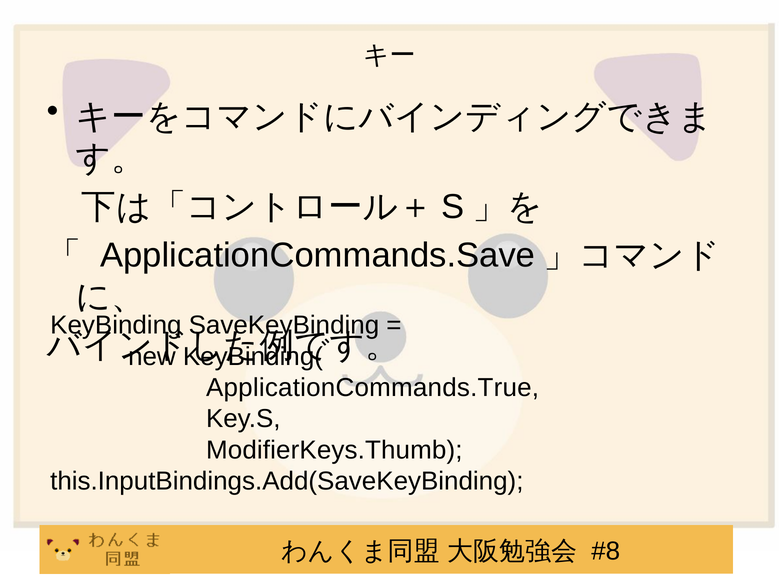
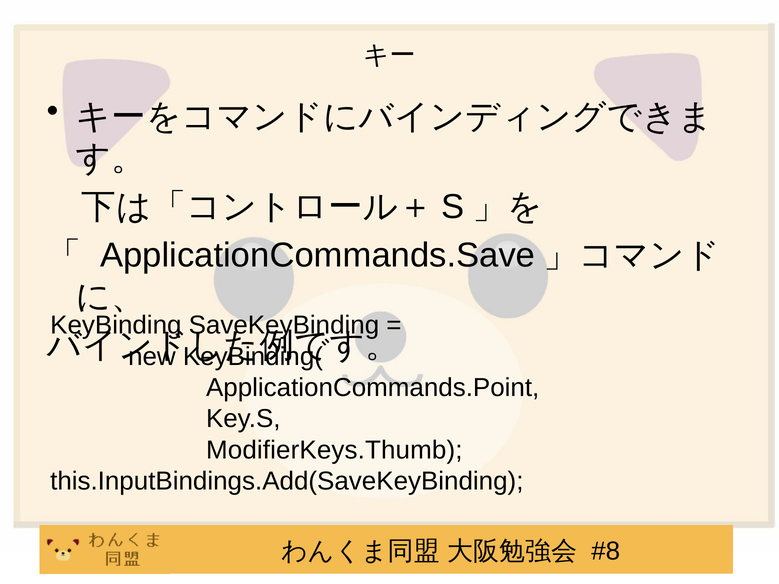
ApplicationCommands.True: ApplicationCommands.True -> ApplicationCommands.Point
